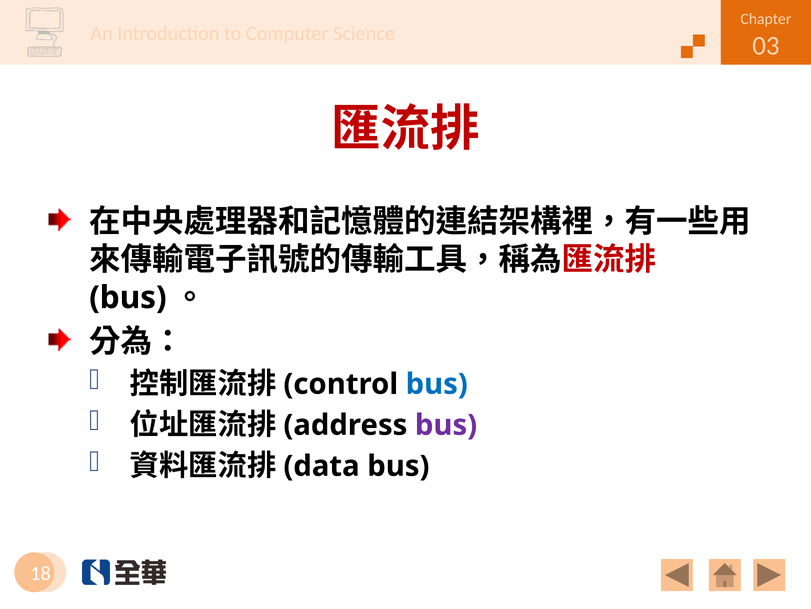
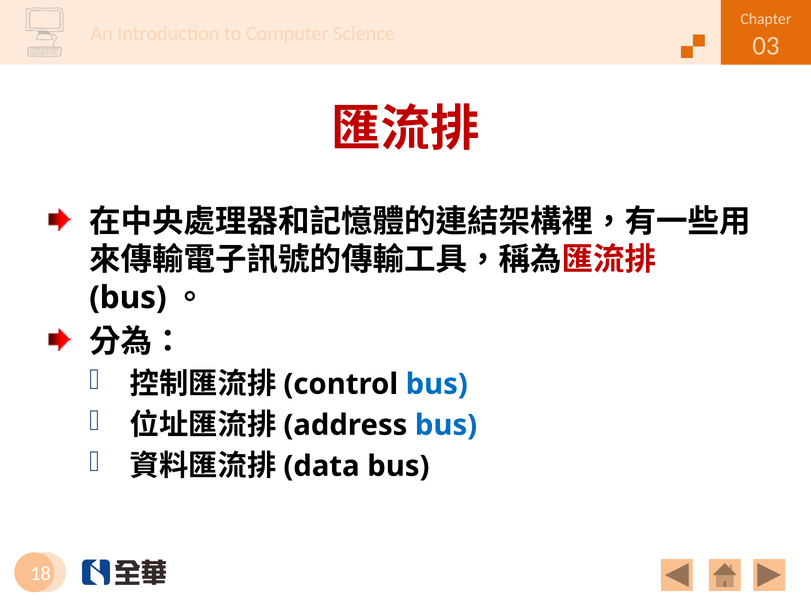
bus at (446, 425) colour: purple -> blue
